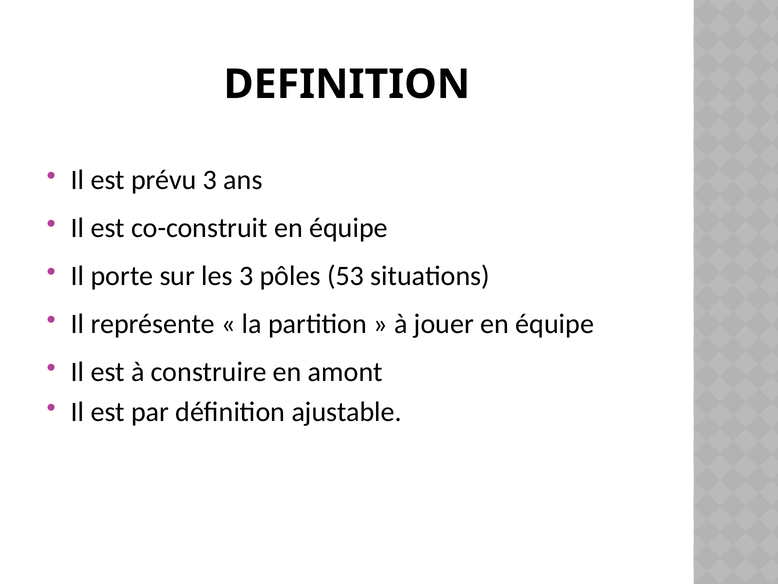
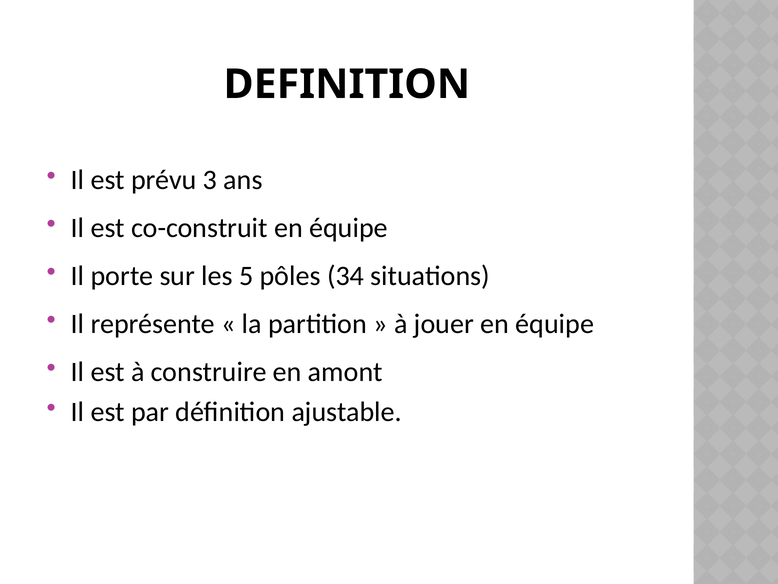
les 3: 3 -> 5
53: 53 -> 34
